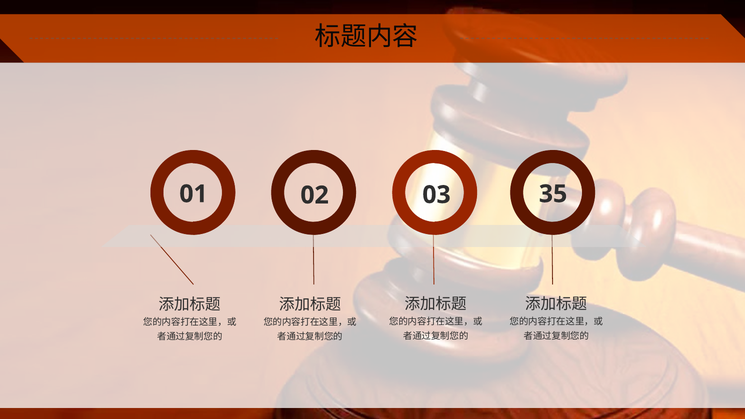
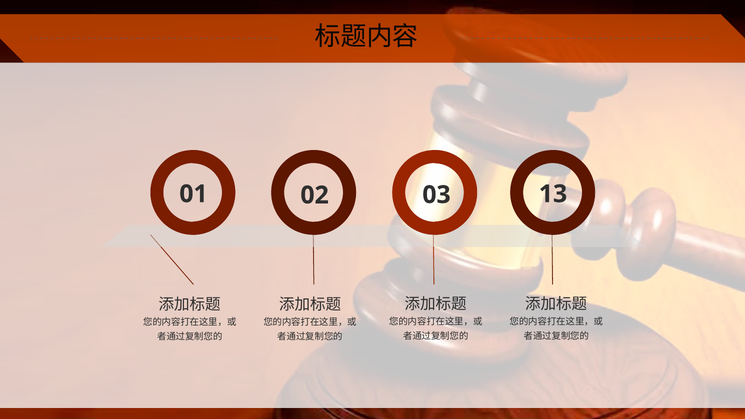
35: 35 -> 13
